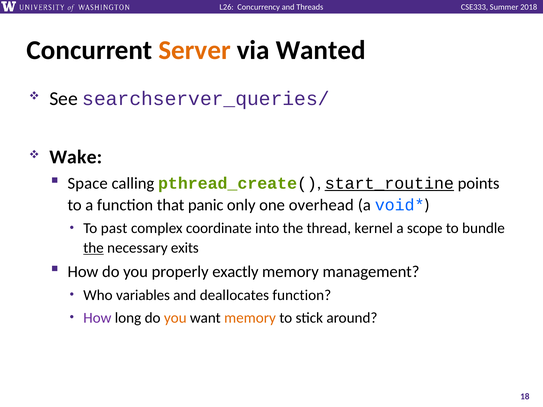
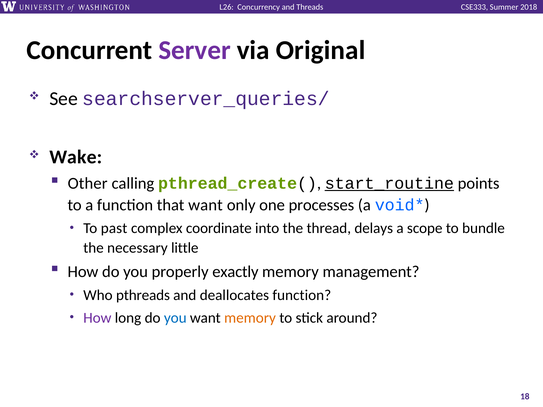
Server colour: orange -> purple
Wanted: Wanted -> Original
Space: Space -> Other
that panic: panic -> want
overhead: overhead -> processes
kernel: kernel -> delays
the at (94, 248) underline: present -> none
exits: exits -> little
variables: variables -> pthreads
you at (175, 318) colour: orange -> blue
